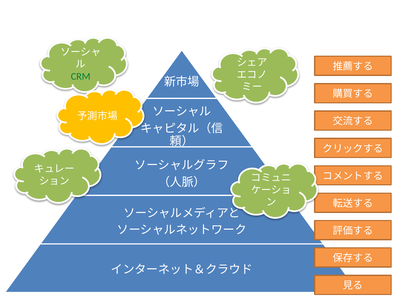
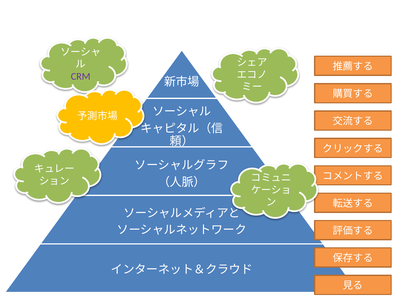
CRM colour: green -> purple
